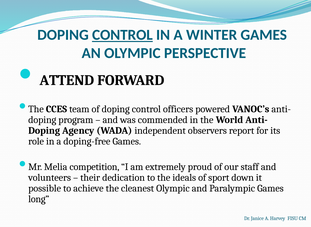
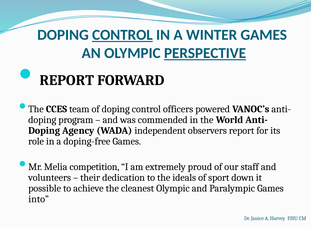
PERSPECTIVE underline: none -> present
ATTEND at (67, 80): ATTEND -> REPORT
long: long -> into
